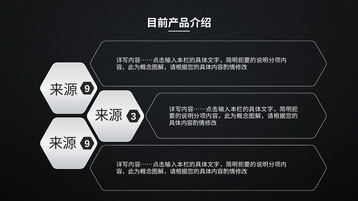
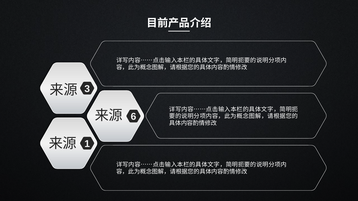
9 at (87, 89): 9 -> 3
3: 3 -> 6
9 at (87, 144): 9 -> 1
